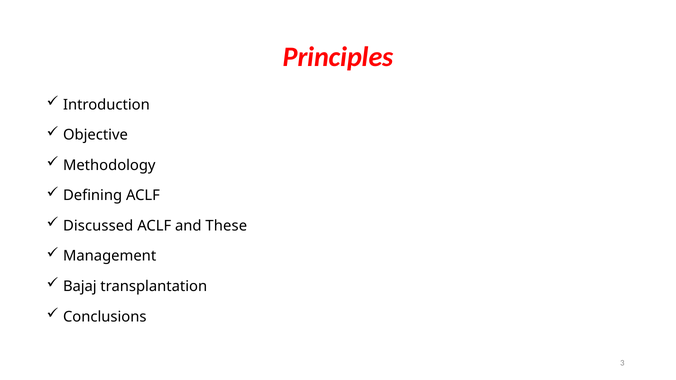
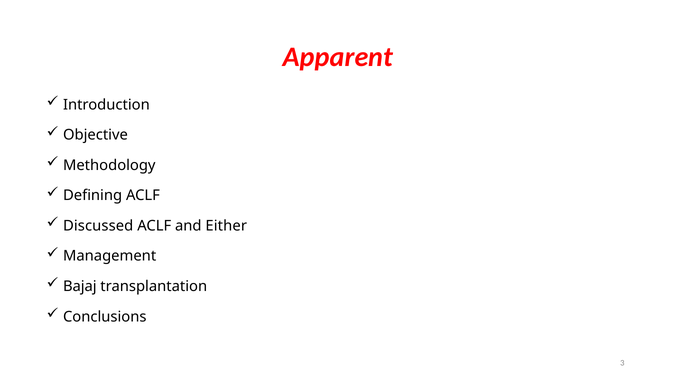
Principles: Principles -> Apparent
These: These -> Either
